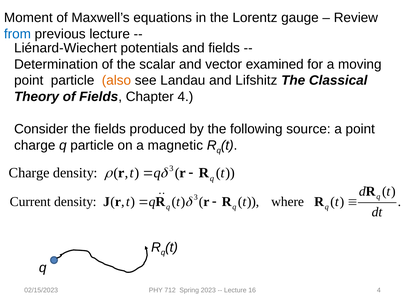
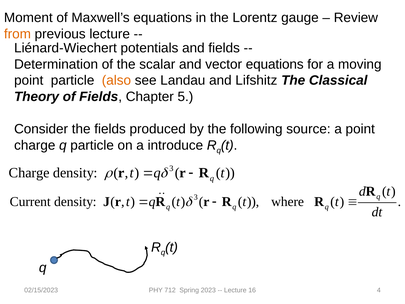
from colour: blue -> orange
vector examined: examined -> equations
Chapter 4: 4 -> 5
magnetic: magnetic -> introduce
